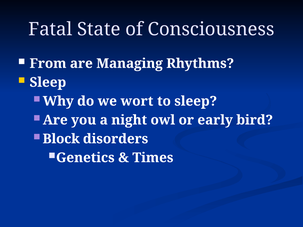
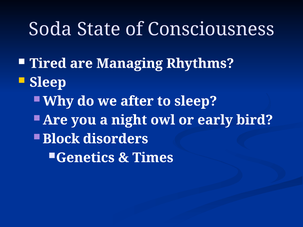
Fatal: Fatal -> Soda
From: From -> Tired
wort: wort -> after
